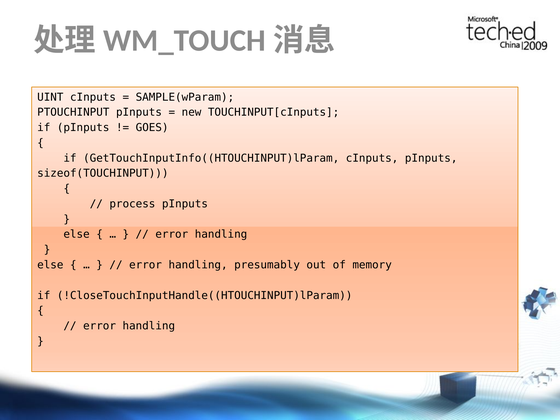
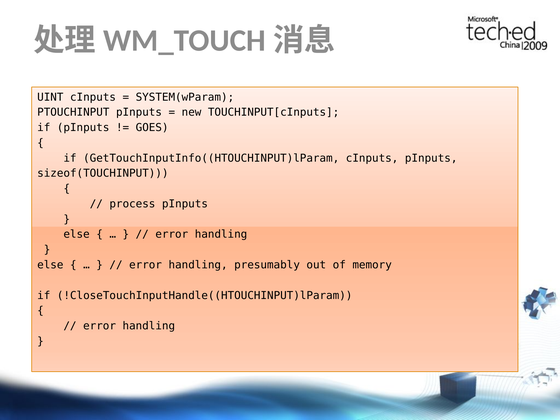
SAMPLE(wParam: SAMPLE(wParam -> SYSTEM(wParam
